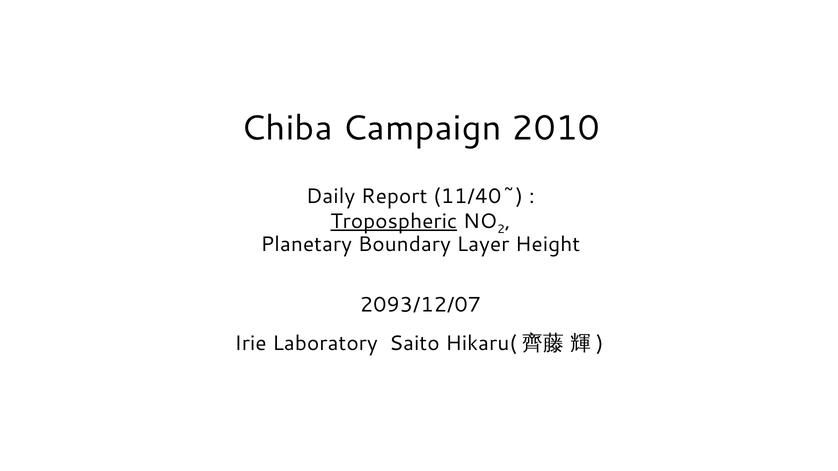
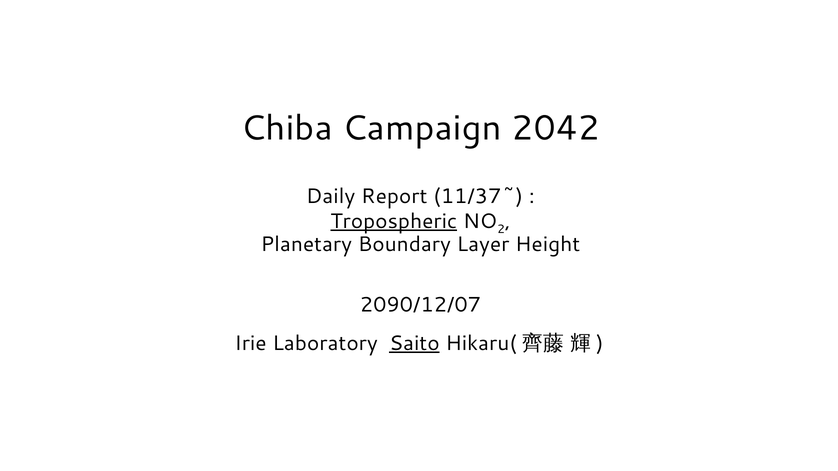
2010: 2010 -> 2042
11/40~: 11/40~ -> 11/37~
2093/12/07: 2093/12/07 -> 2090/12/07
Saito underline: none -> present
